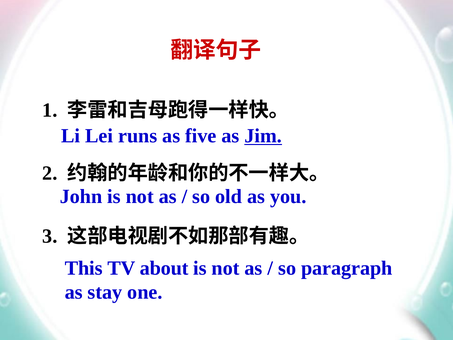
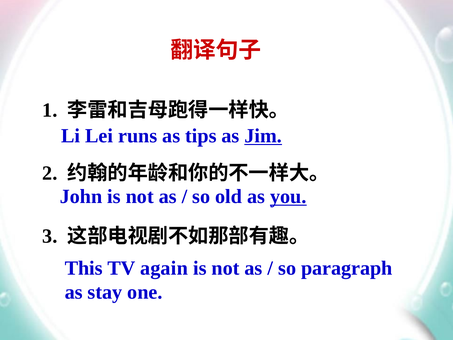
five: five -> tips
you underline: none -> present
about: about -> again
